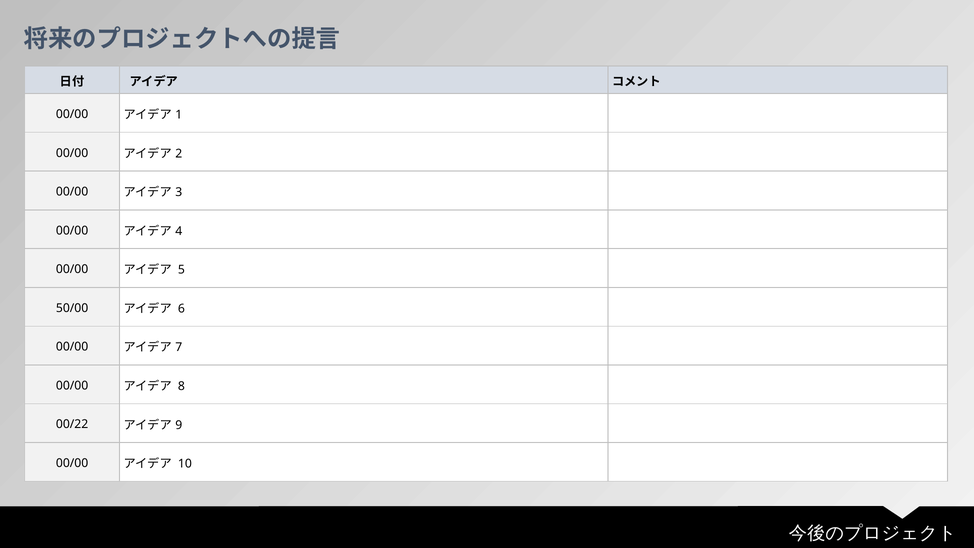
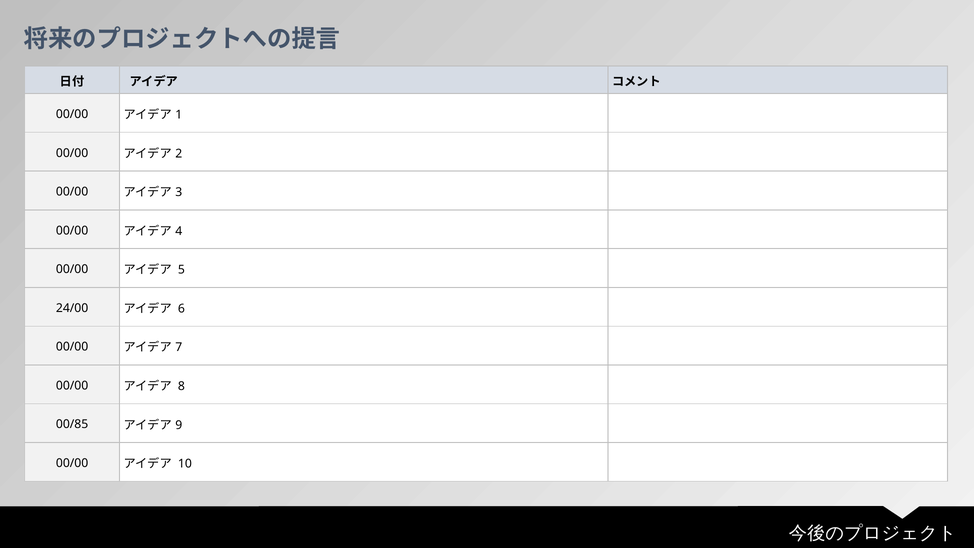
50/00: 50/00 -> 24/00
00/22: 00/22 -> 00/85
